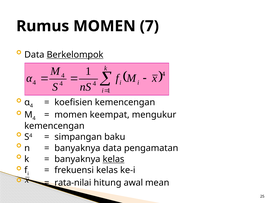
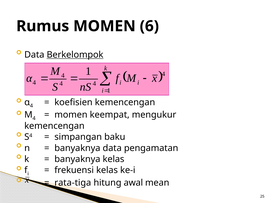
7: 7 -> 6
kelas at (114, 159) underline: present -> none
rata-nilai: rata-nilai -> rata-tiga
